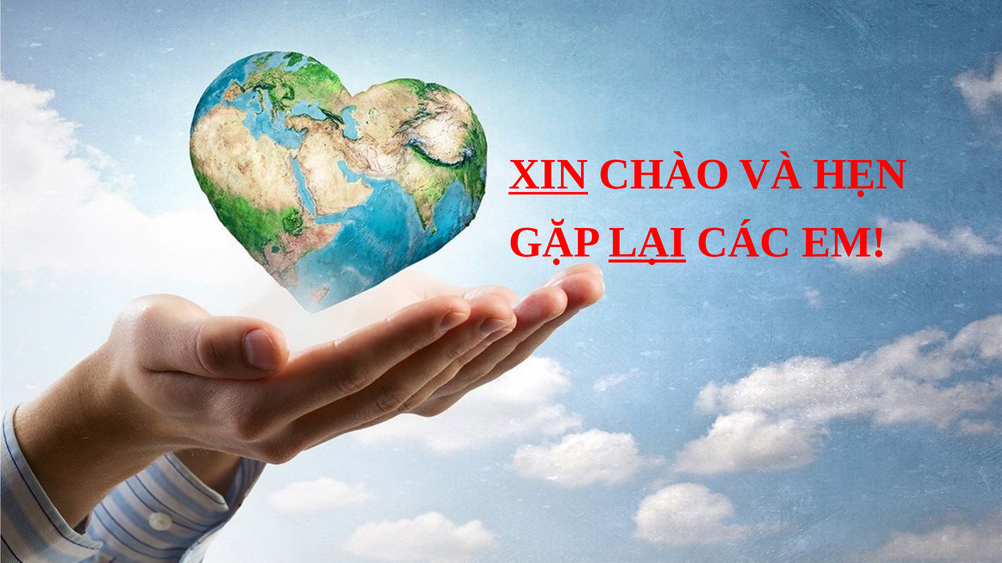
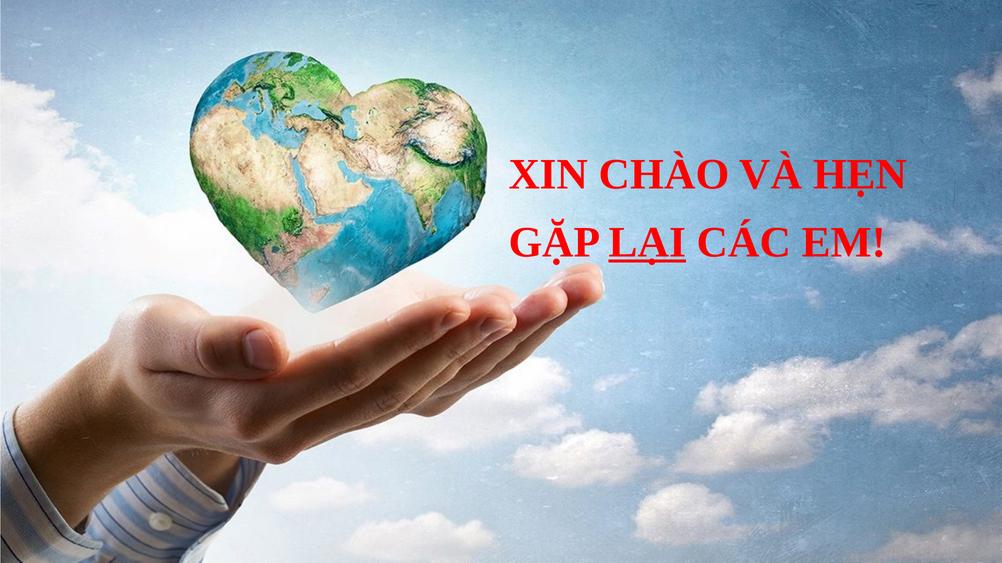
XIN underline: present -> none
